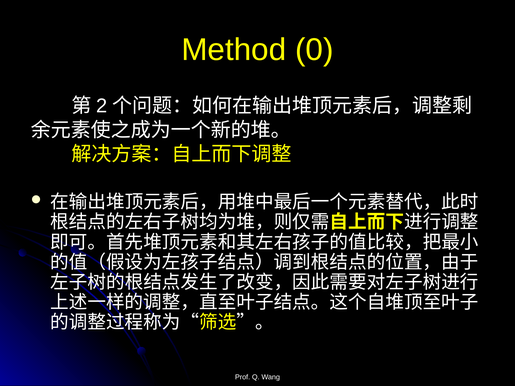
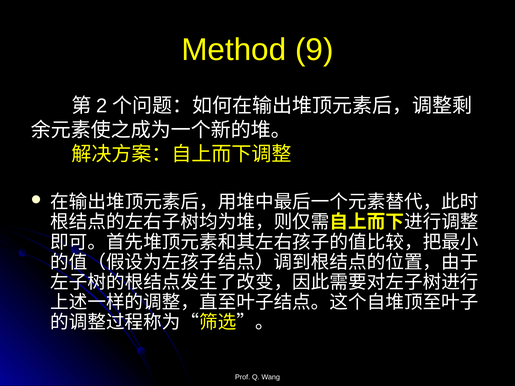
0: 0 -> 9
